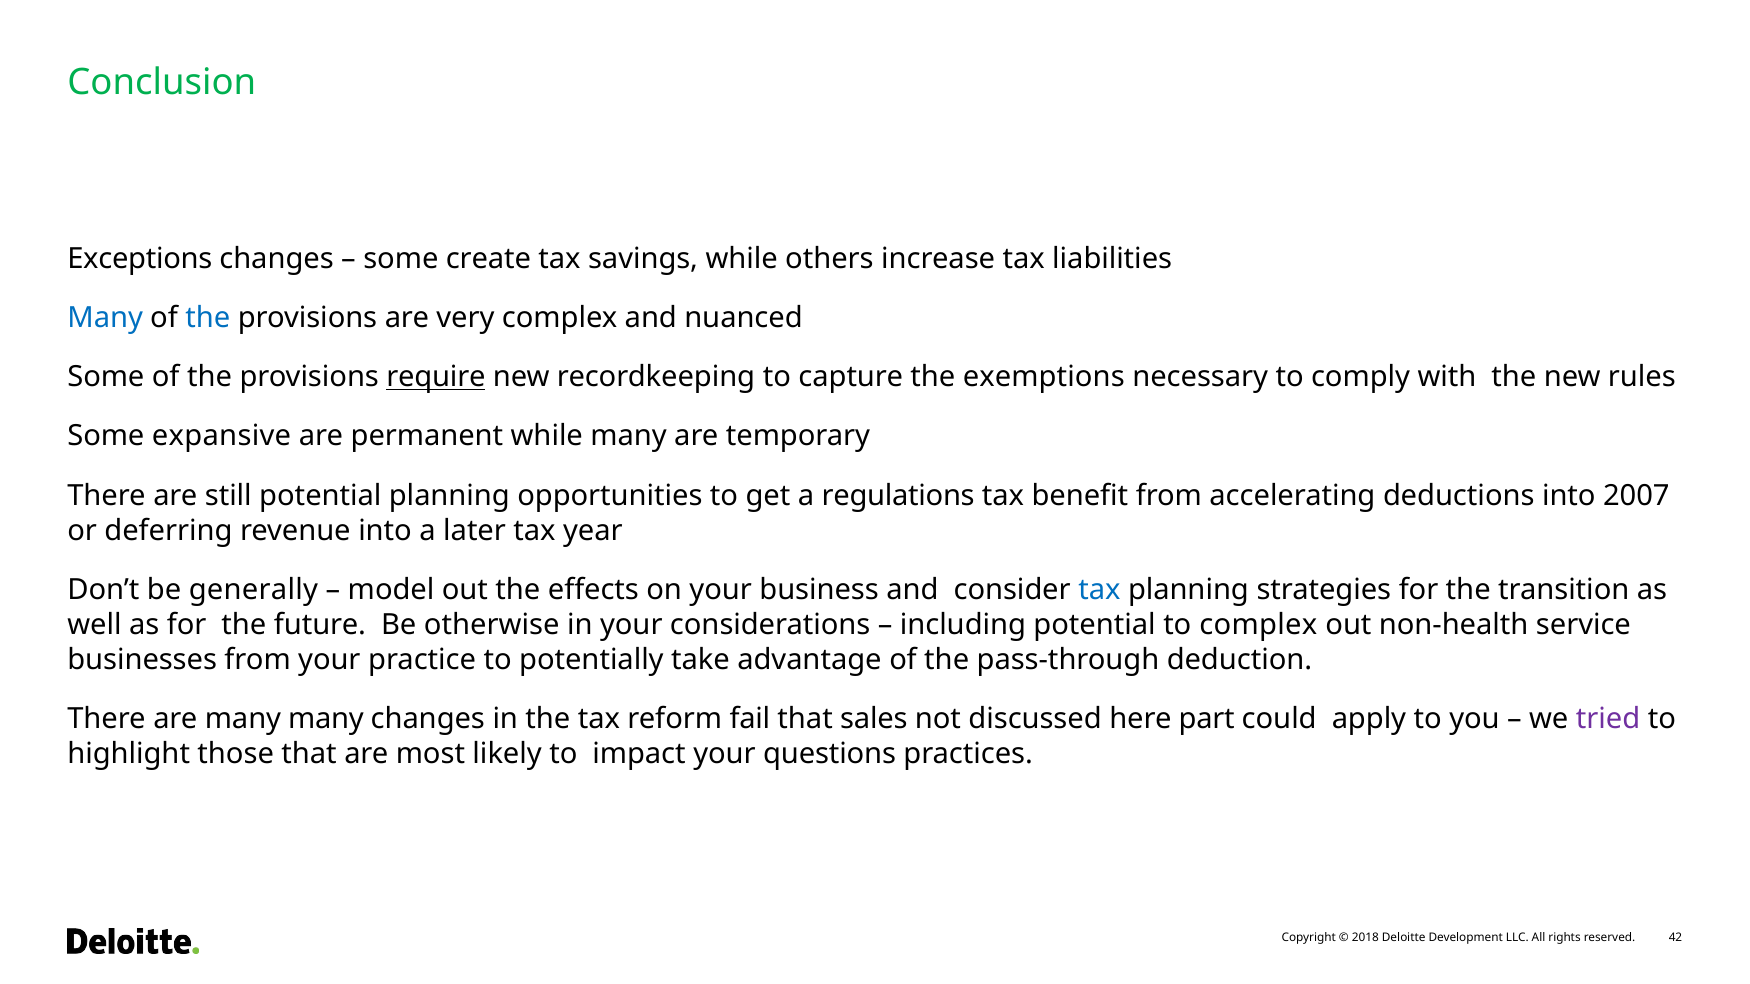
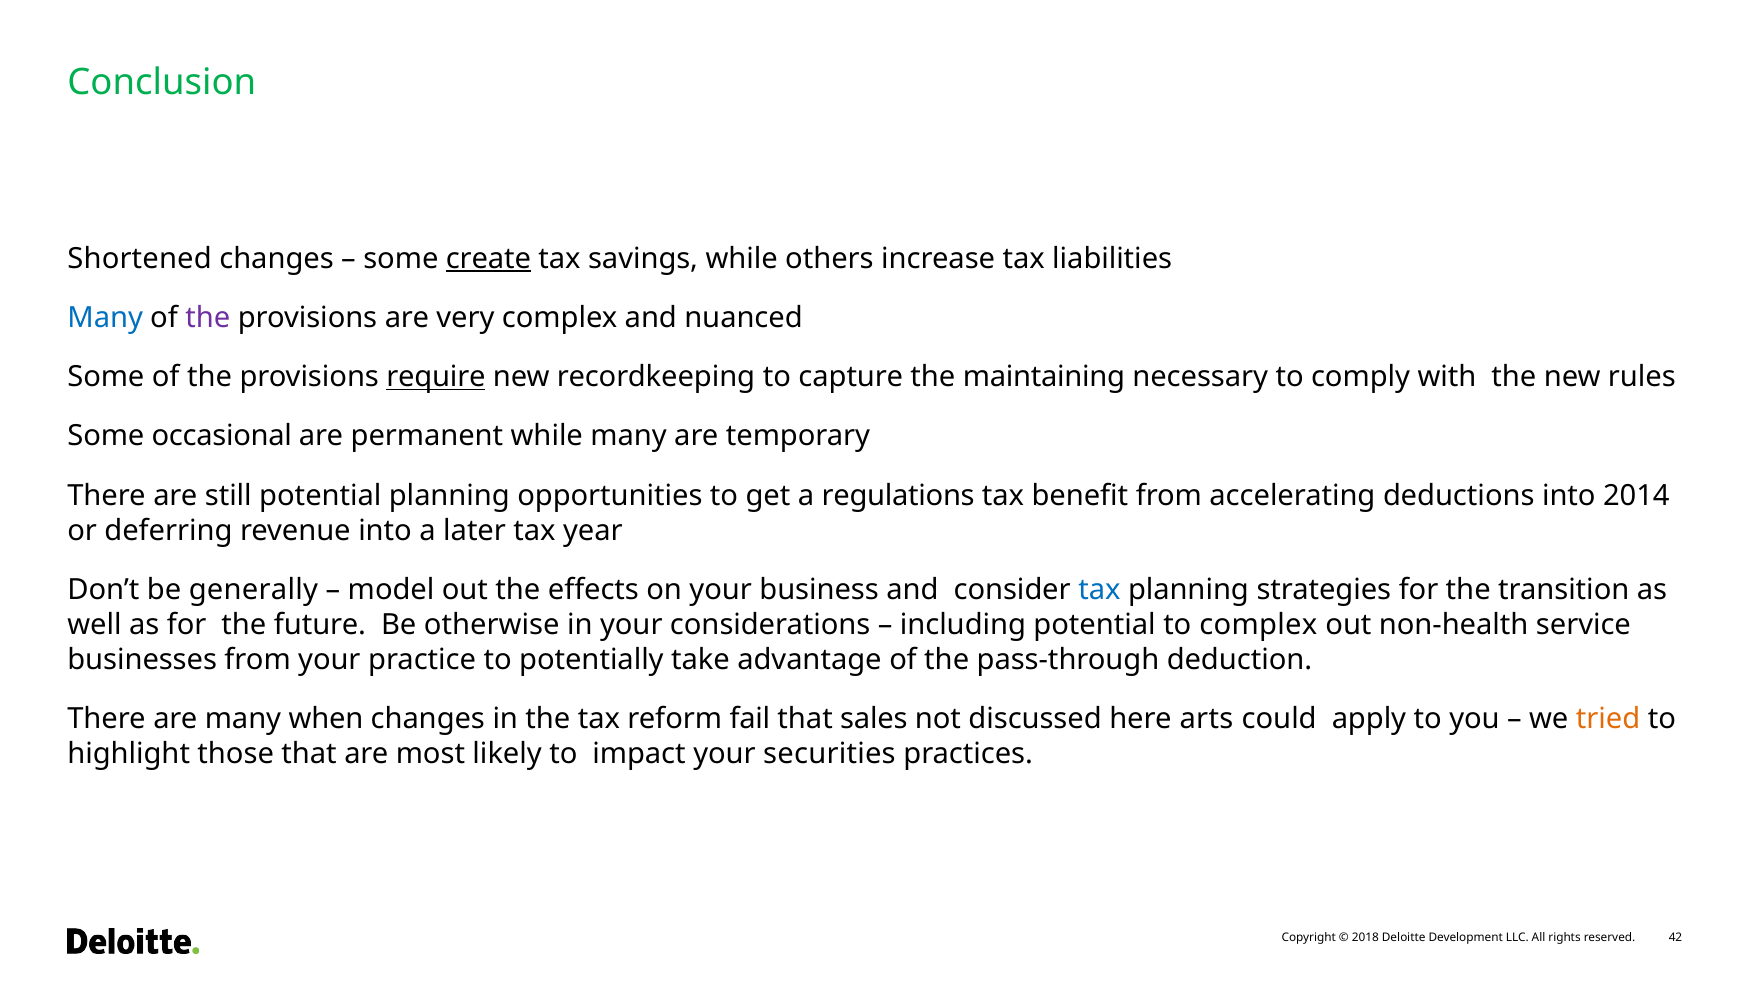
Exceptions: Exceptions -> Shortened
create underline: none -> present
the at (208, 318) colour: blue -> purple
exemptions: exemptions -> maintaining
expansive: expansive -> occasional
2007: 2007 -> 2014
many many: many -> when
part: part -> arts
tried colour: purple -> orange
questions: questions -> securities
